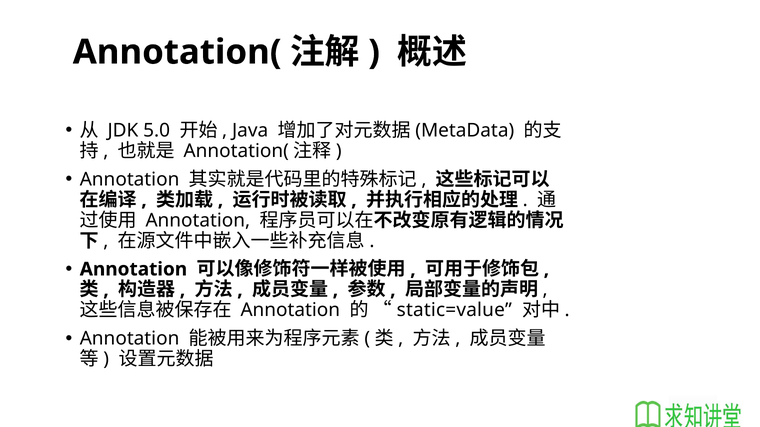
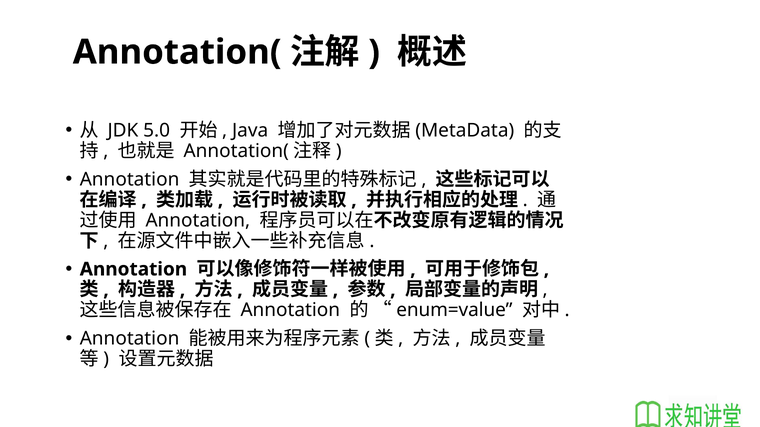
static=value: static=value -> enum=value
